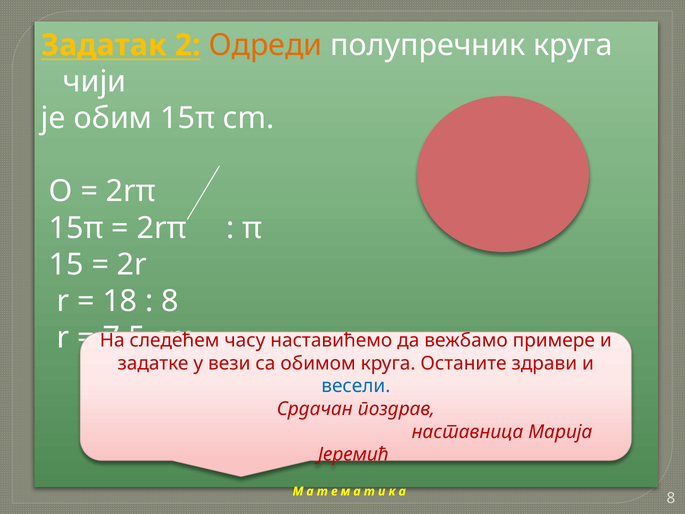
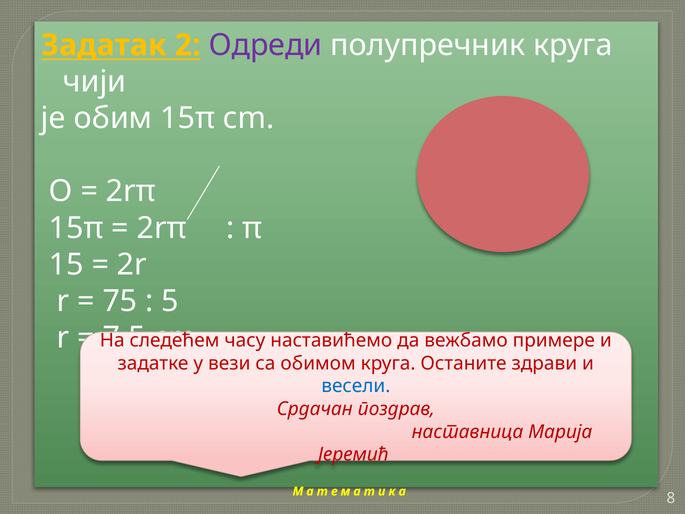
Одреди colour: orange -> purple
18: 18 -> 75
8 at (170, 301): 8 -> 5
